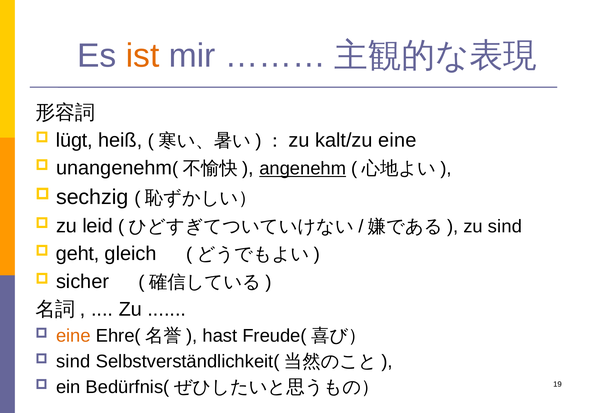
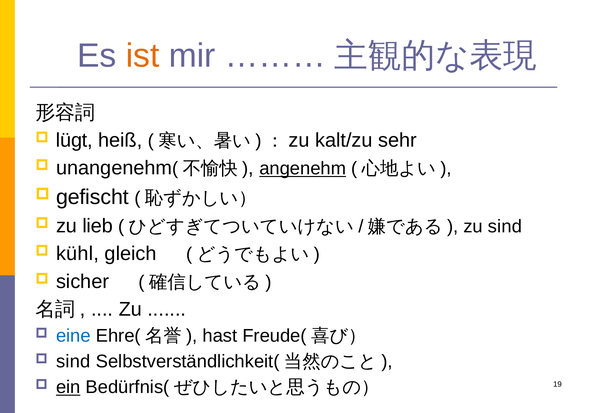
kalt/zu eine: eine -> sehr
sechzig: sechzig -> gefischt
leid: leid -> lieb
geht: geht -> kühl
eine at (73, 336) colour: orange -> blue
ein underline: none -> present
